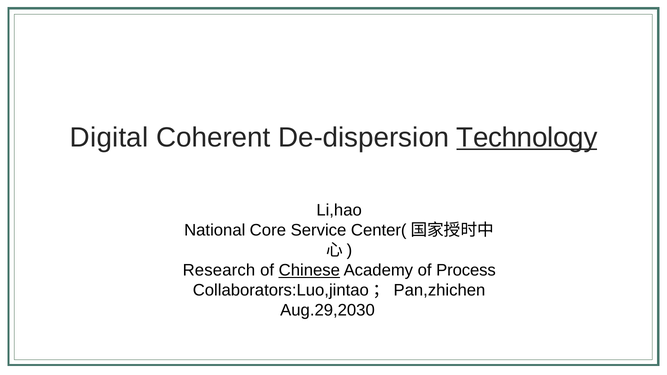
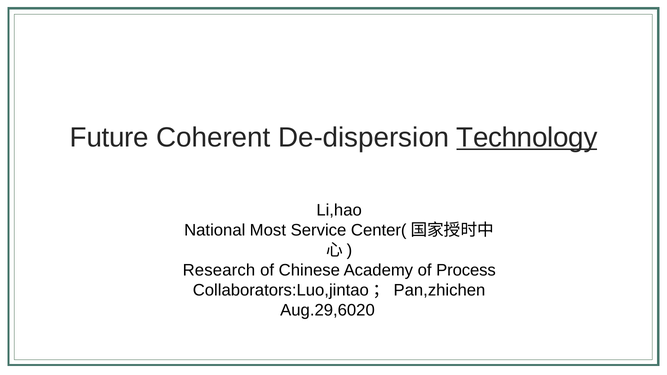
Digital: Digital -> Future
Core: Core -> Most
Chinese underline: present -> none
Aug.29,2030: Aug.29,2030 -> Aug.29,6020
